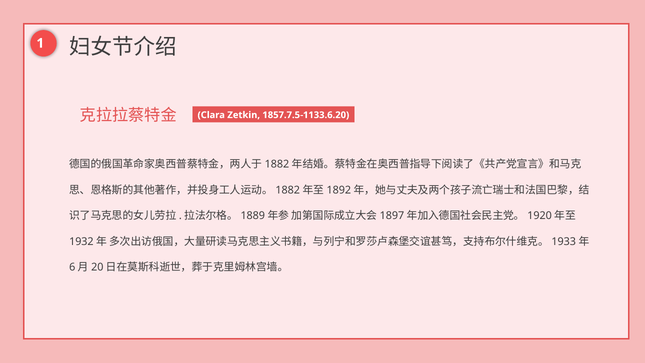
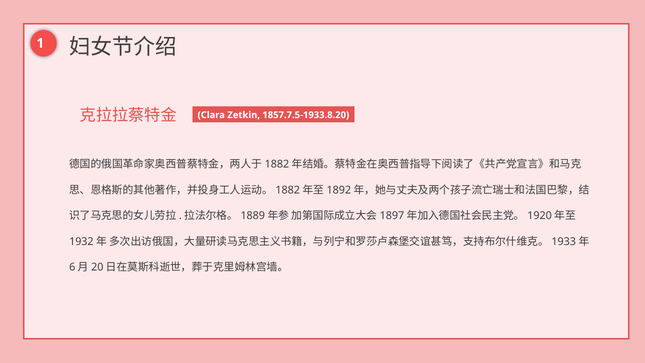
1857.7.5-1133.6.20: 1857.7.5-1133.6.20 -> 1857.7.5-1933.8.20
